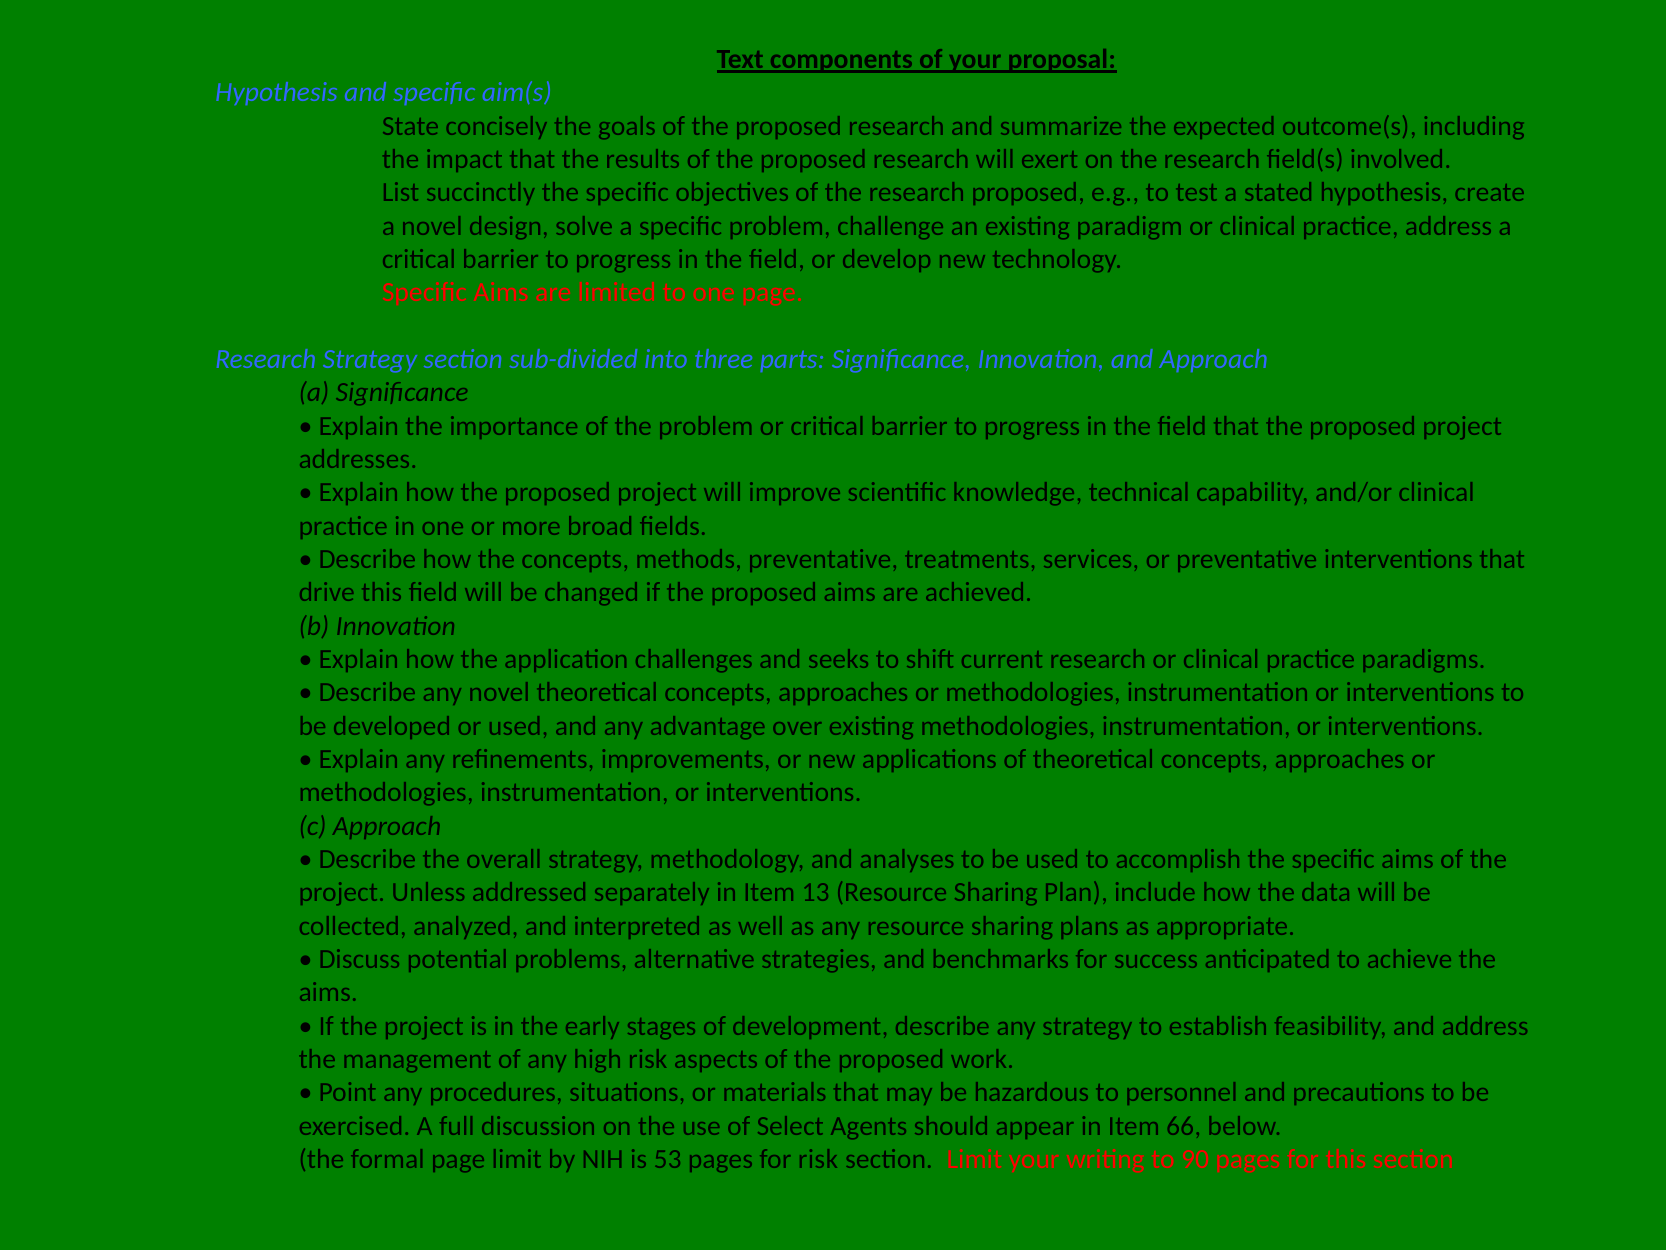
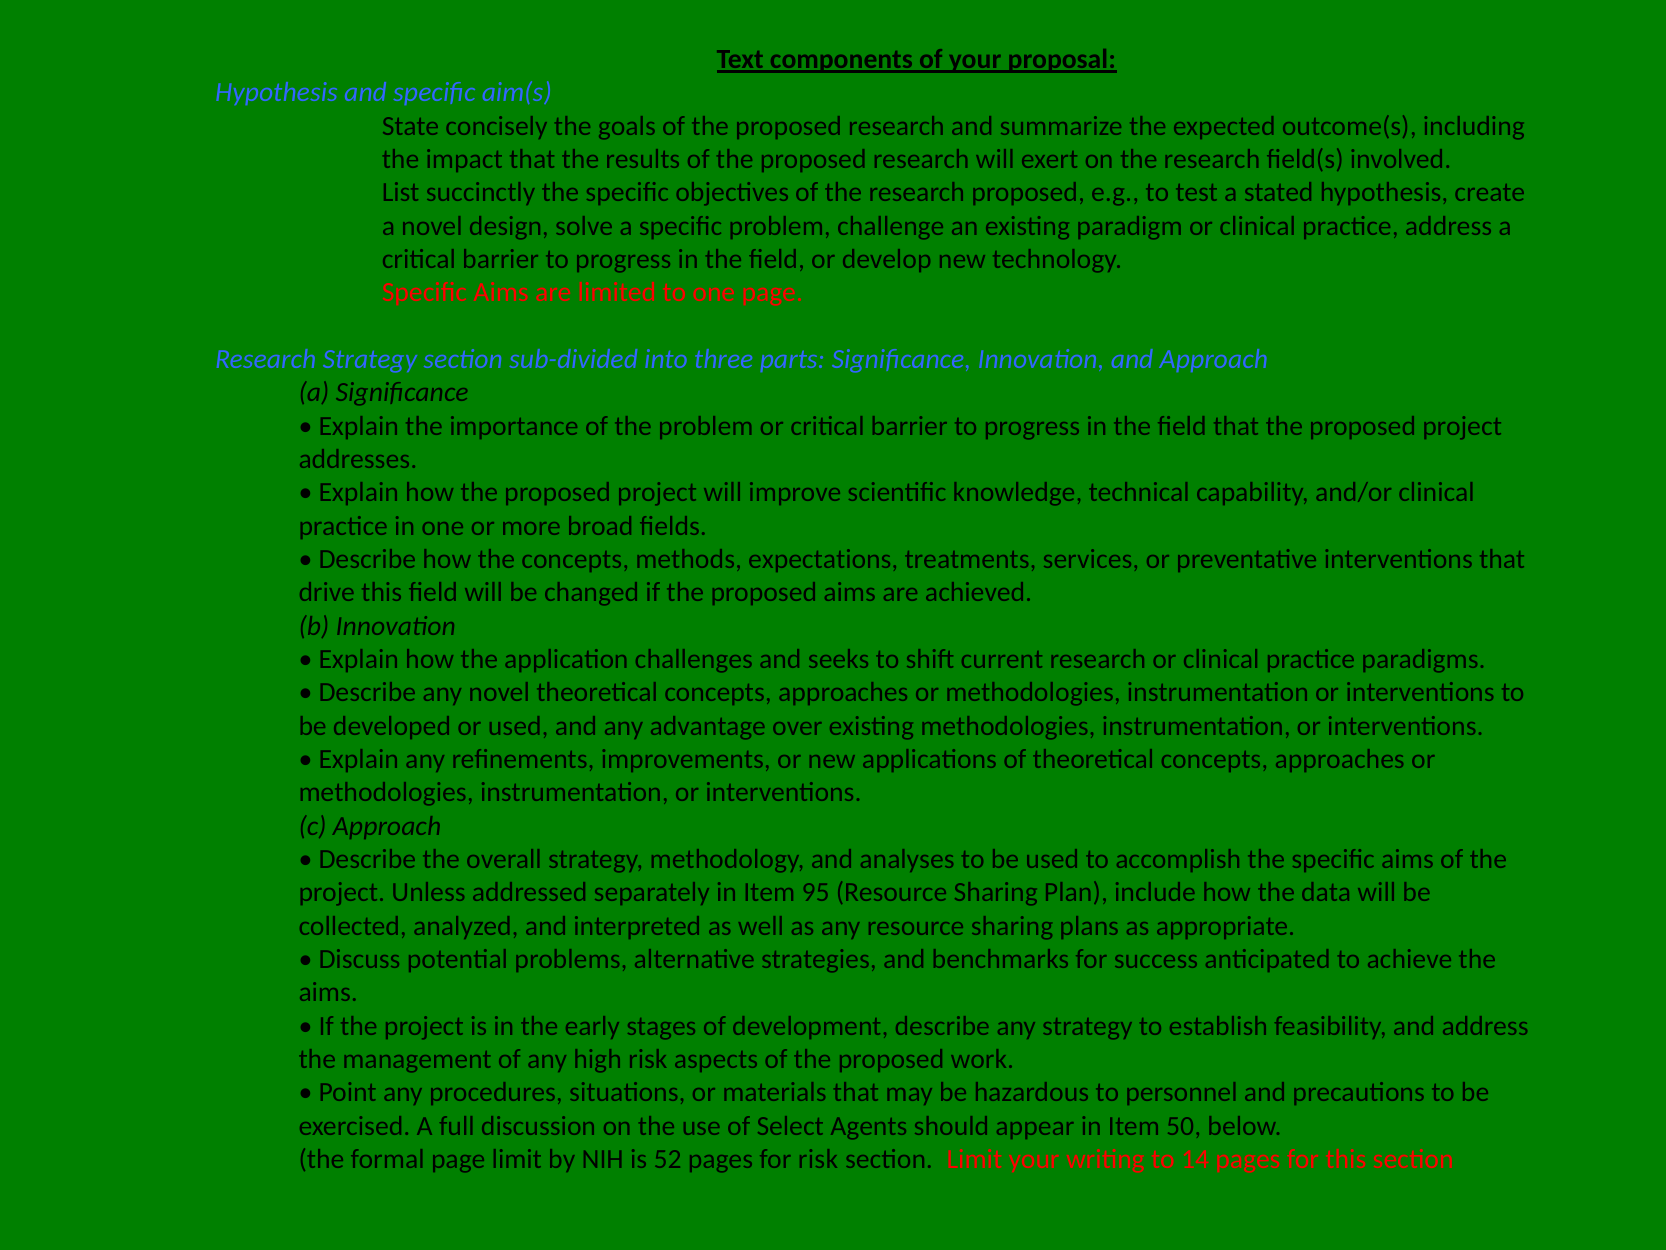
methods preventative: preventative -> expectations
13: 13 -> 95
66: 66 -> 50
53: 53 -> 52
90: 90 -> 14
